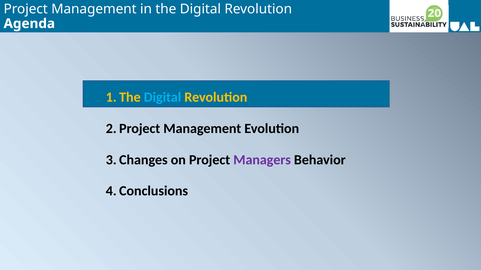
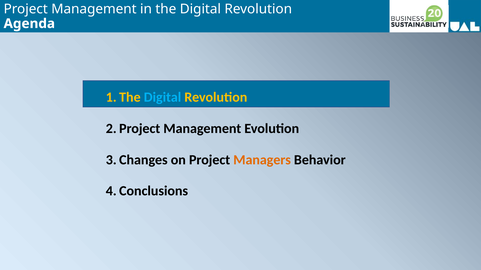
Managers colour: purple -> orange
